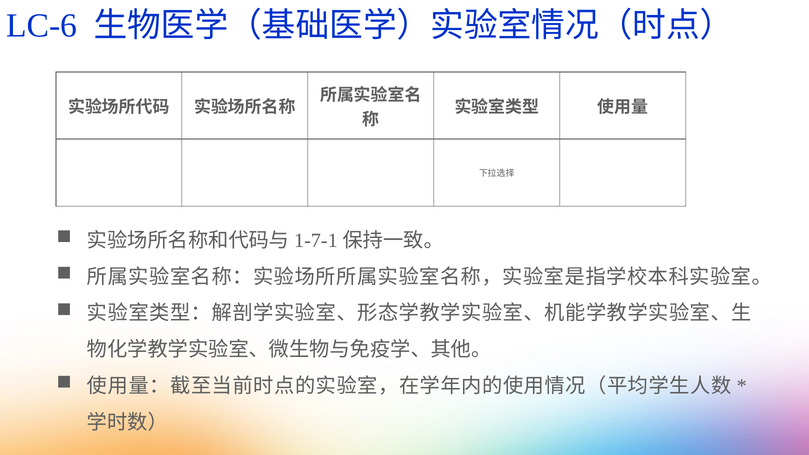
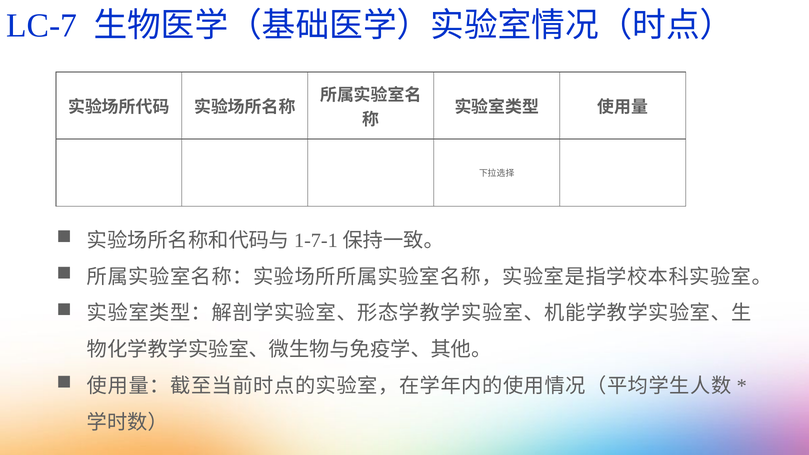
LC-6: LC-6 -> LC-7
